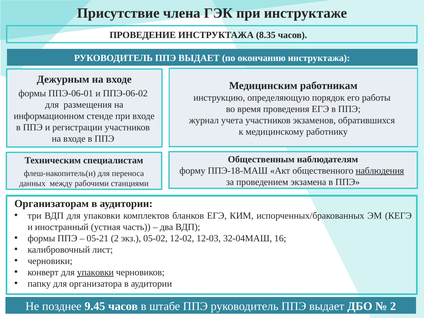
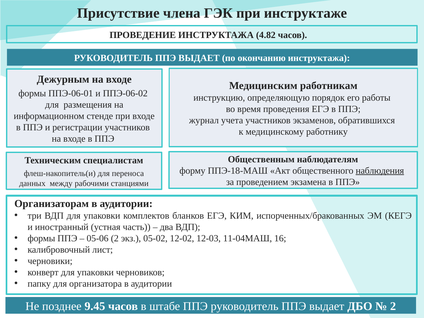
8.35: 8.35 -> 4.82
05-21: 05-21 -> 05-06
32-04МАШ: 32-04МАШ -> 11-04МАШ
упаковки at (95, 272) underline: present -> none
